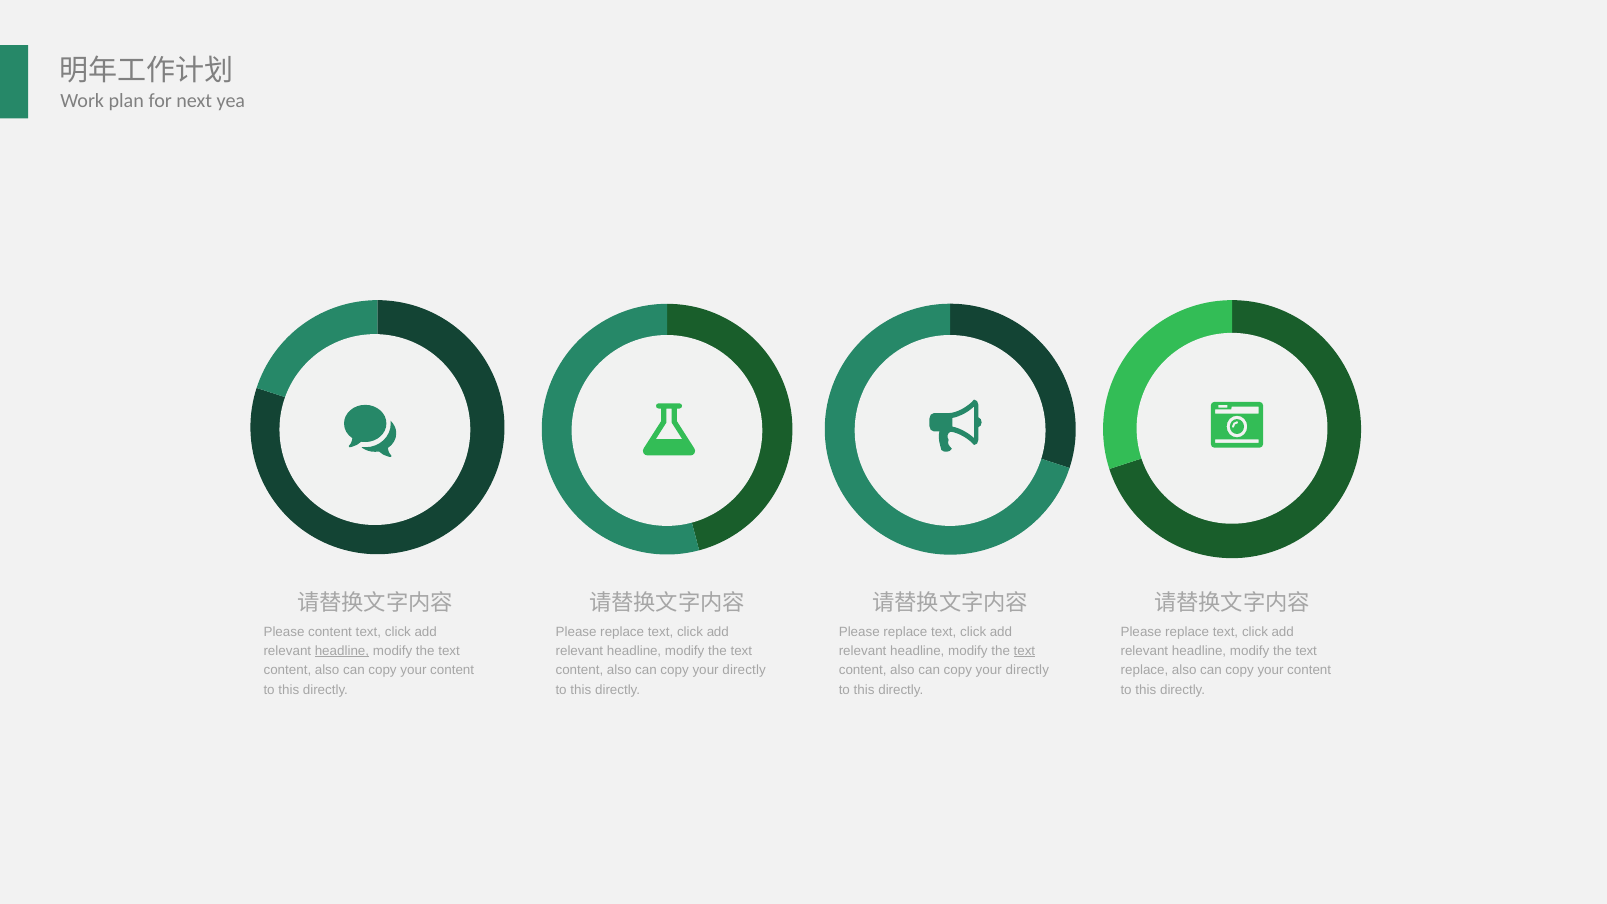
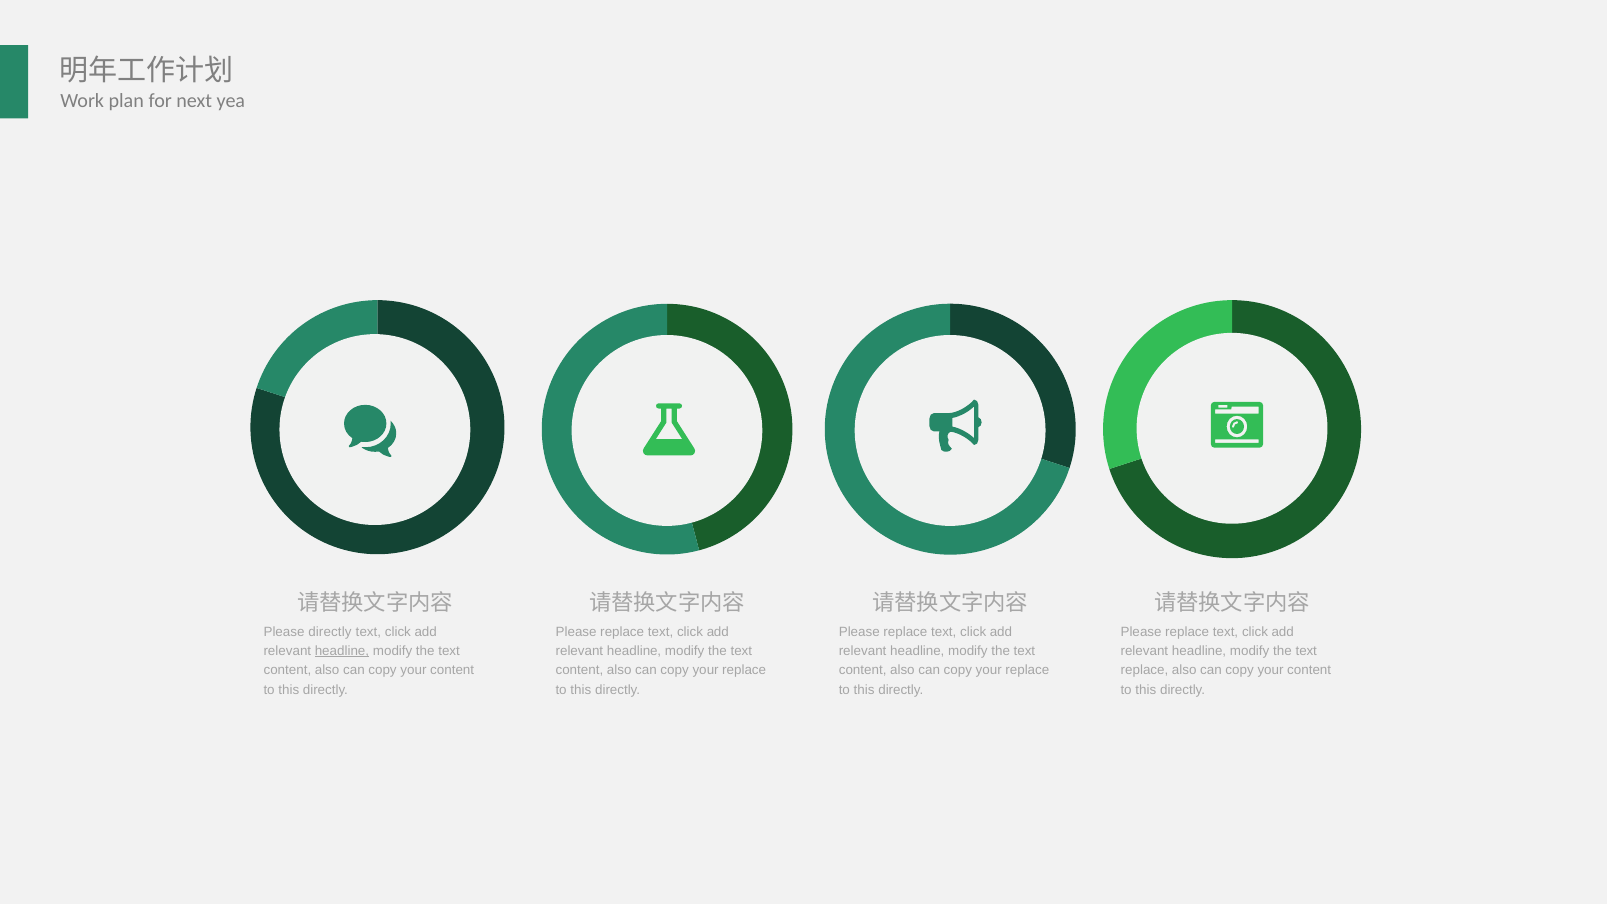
Please content: content -> directly
text at (1024, 651) underline: present -> none
directly at (744, 670): directly -> replace
directly at (1027, 670): directly -> replace
